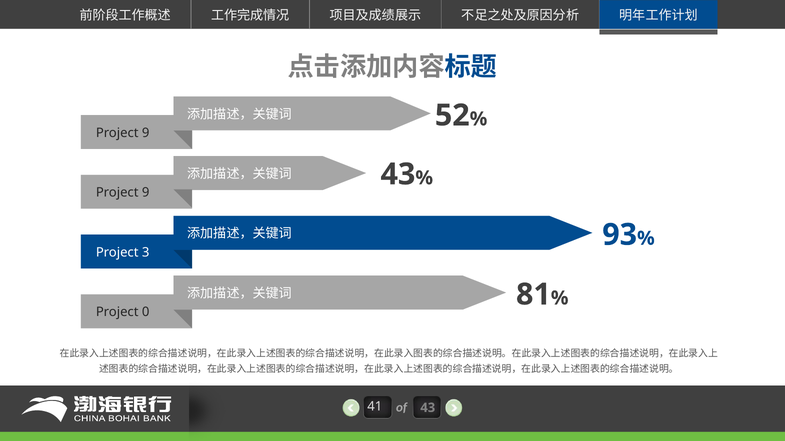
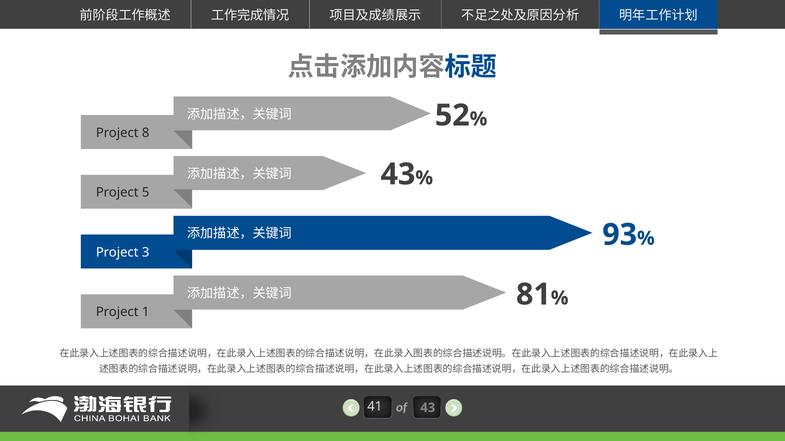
9 at (146, 133): 9 -> 8
9 at (146, 193): 9 -> 5
0: 0 -> 1
